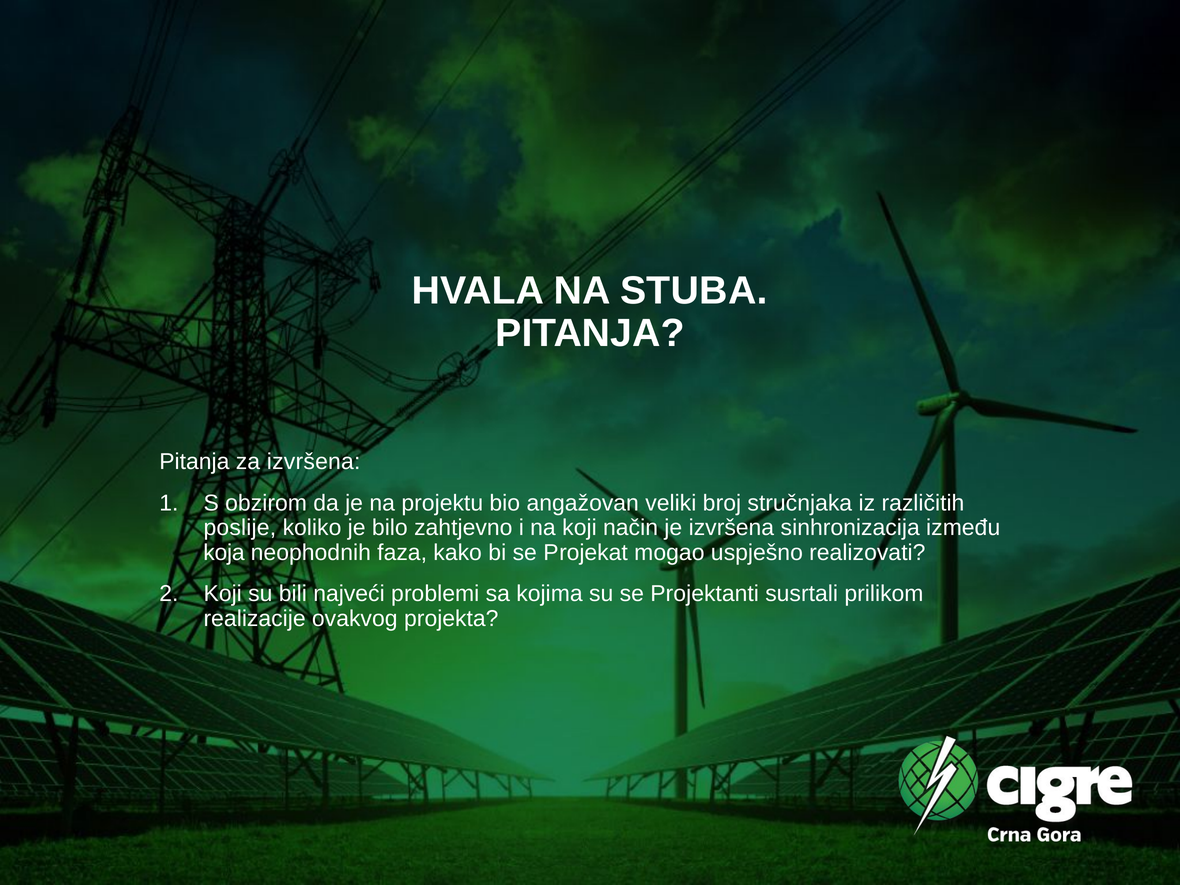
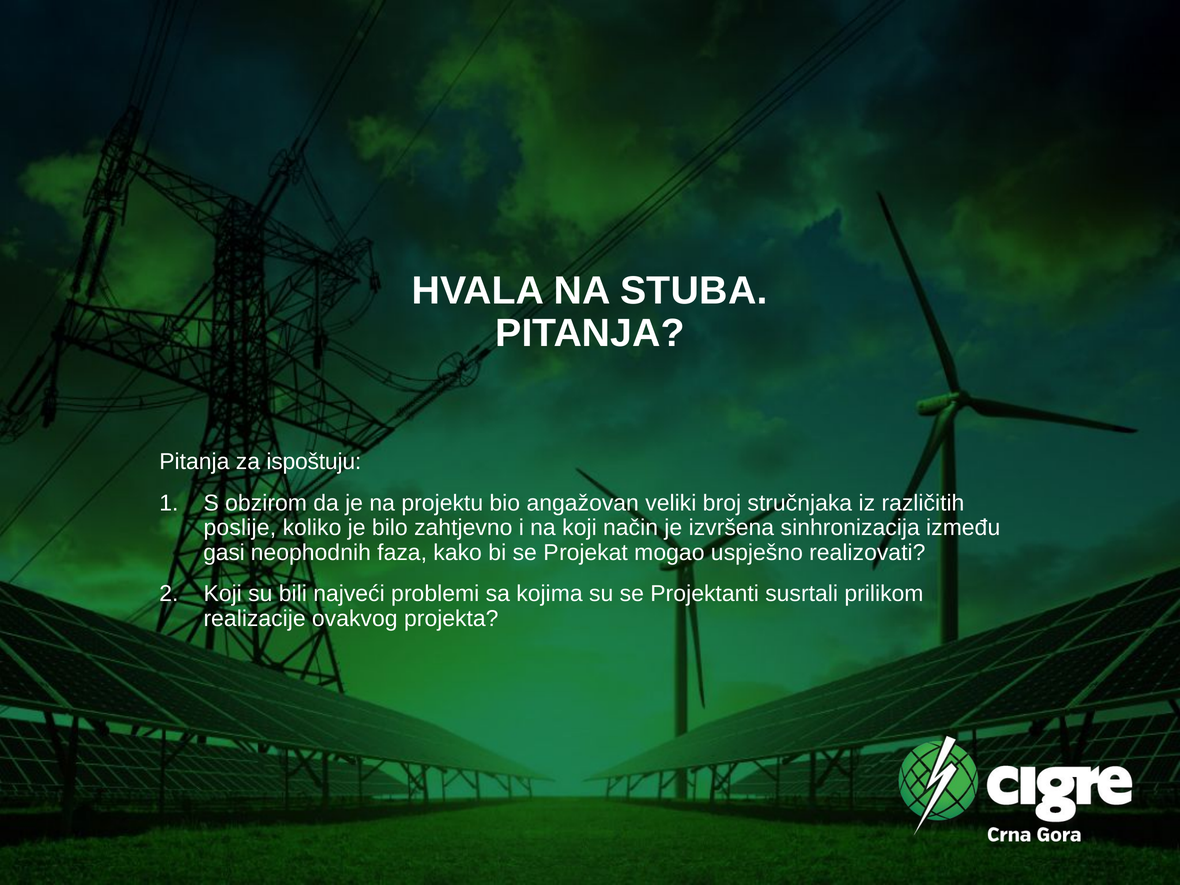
za izvršena: izvršena -> ispoštuju
koja: koja -> gasi
